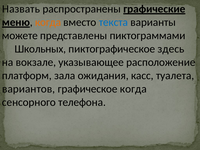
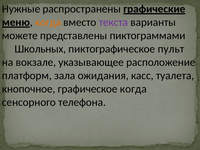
Назвать: Назвать -> Нужные
текста colour: blue -> purple
здесь: здесь -> пульт
вариантов: вариантов -> кнопочное
